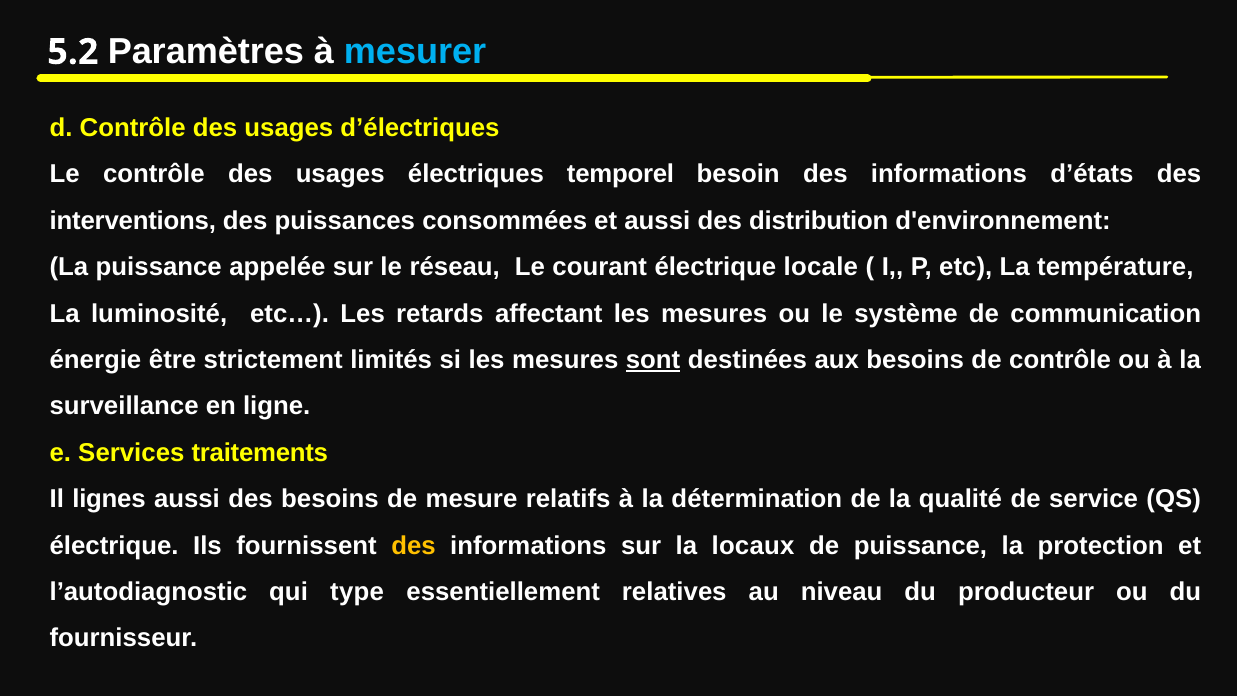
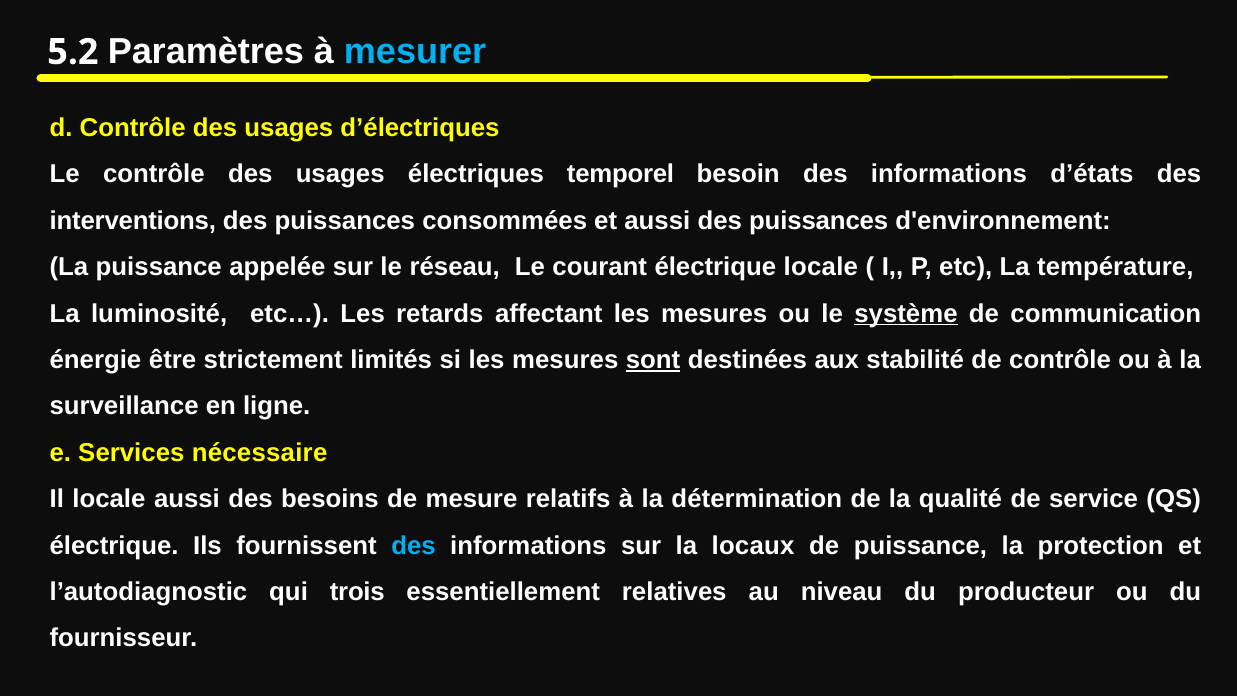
aussi des distribution: distribution -> puissances
système underline: none -> present
aux besoins: besoins -> stabilité
traitements: traitements -> nécessaire
Il lignes: lignes -> locale
des at (413, 545) colour: yellow -> light blue
type: type -> trois
